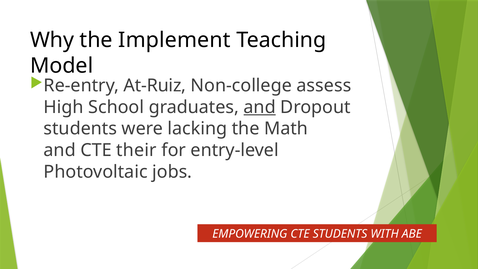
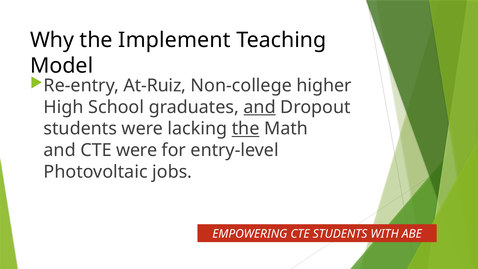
assess: assess -> higher
the at (246, 129) underline: none -> present
CTE their: their -> were
